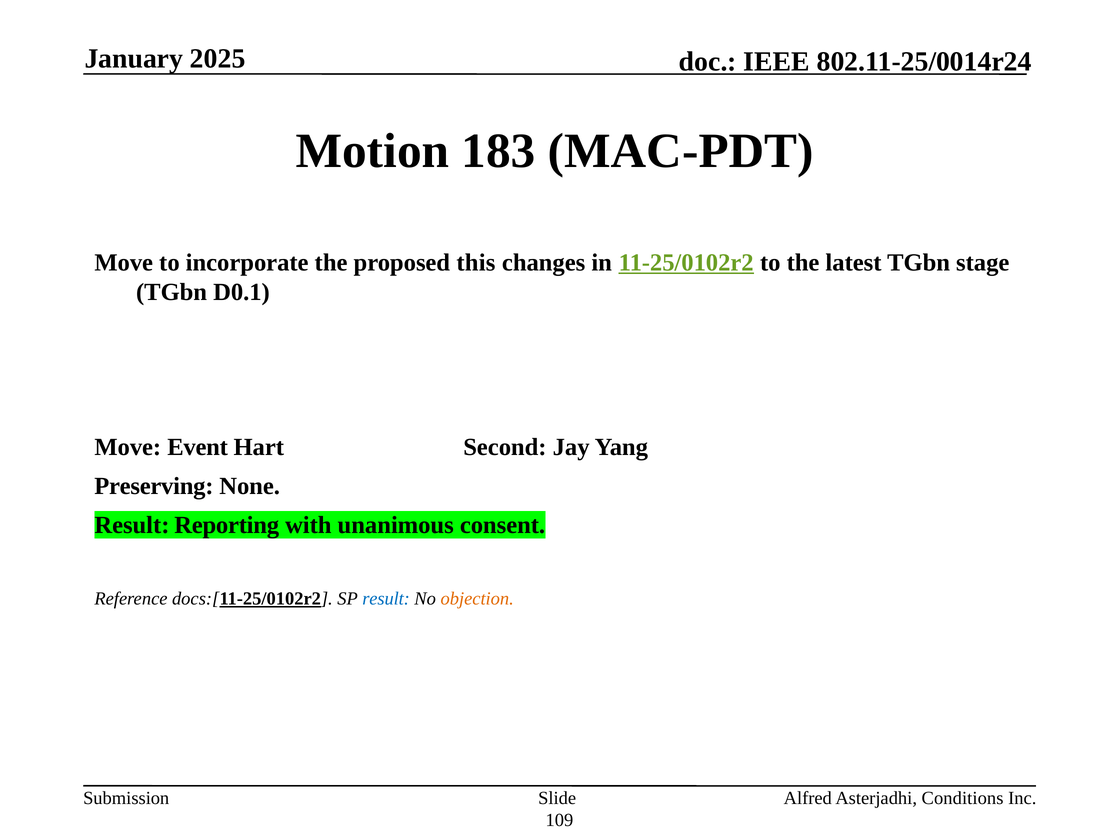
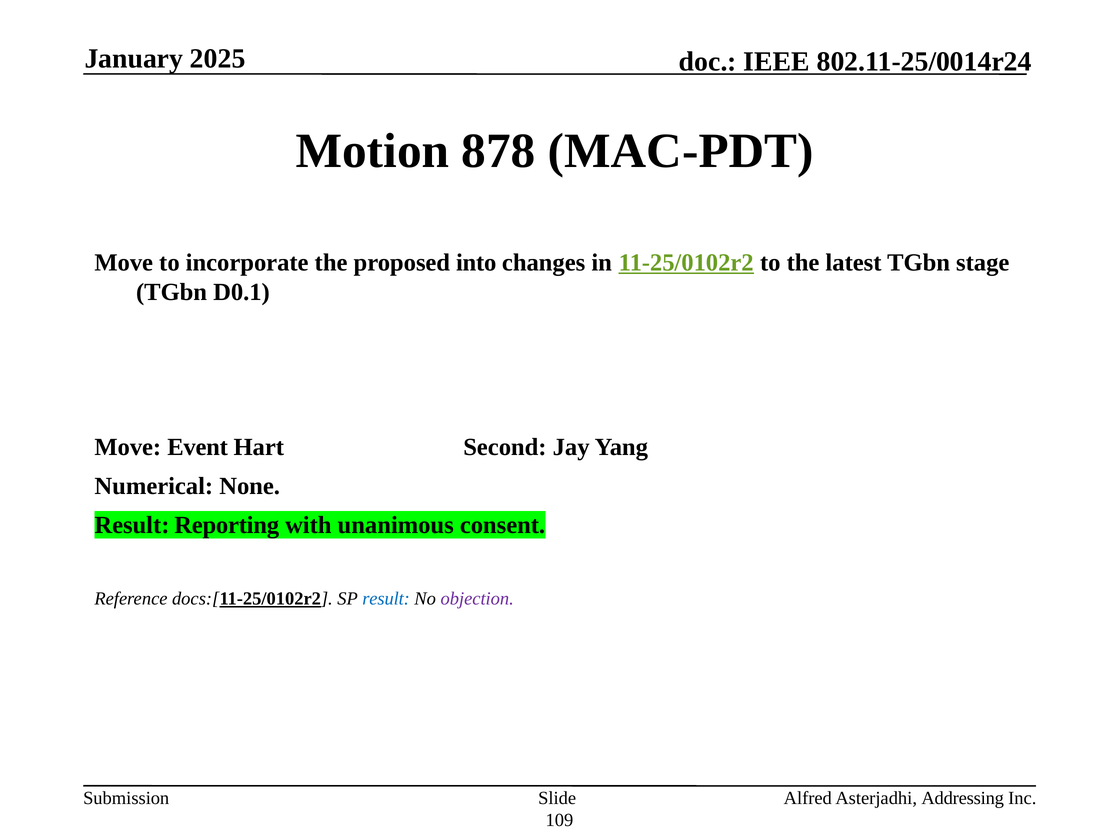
183: 183 -> 878
this: this -> into
Preserving: Preserving -> Numerical
objection colour: orange -> purple
Conditions: Conditions -> Addressing
